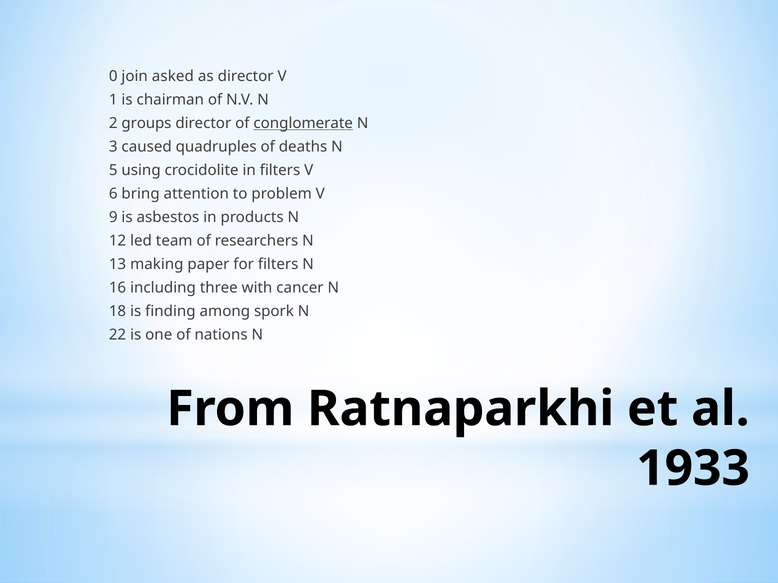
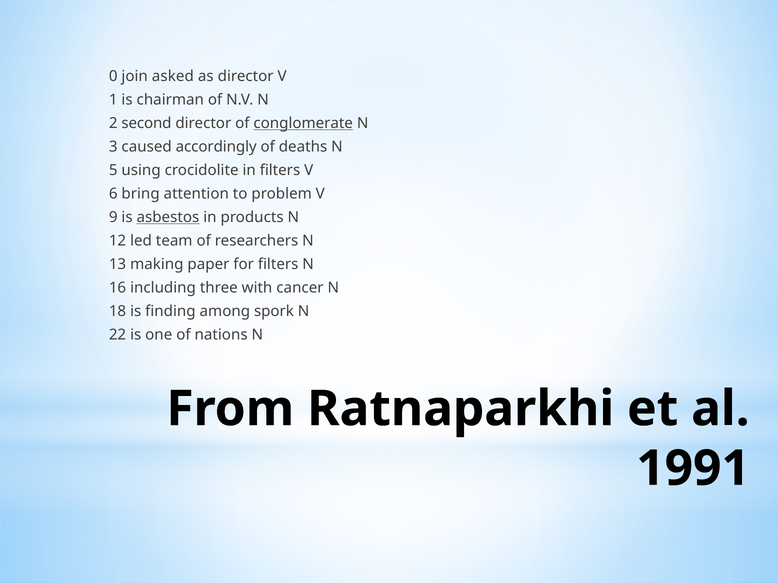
groups: groups -> second
quadruples: quadruples -> accordingly
asbestos underline: none -> present
1933: 1933 -> 1991
